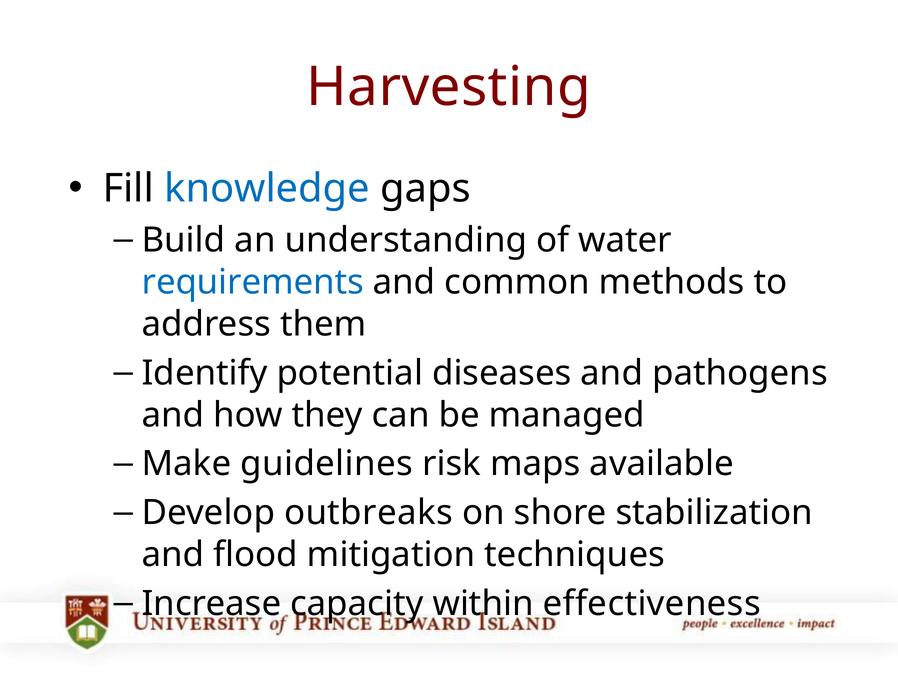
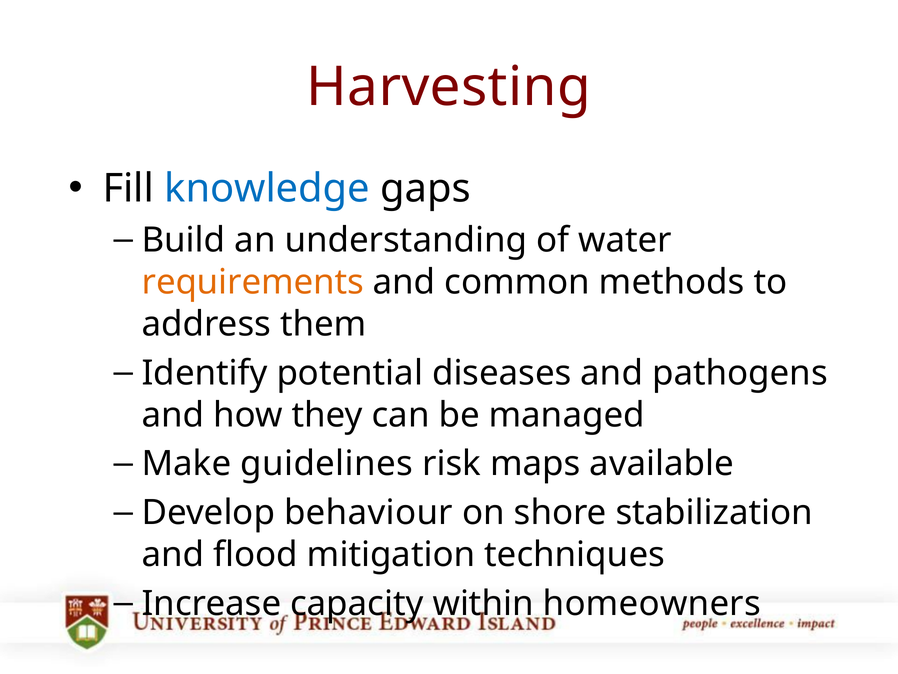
requirements colour: blue -> orange
outbreaks: outbreaks -> behaviour
effectiveness: effectiveness -> homeowners
